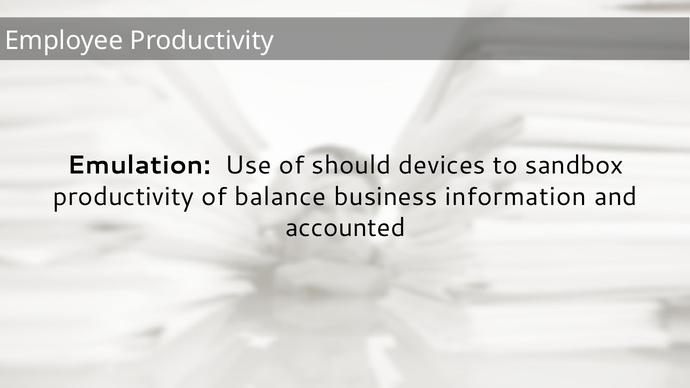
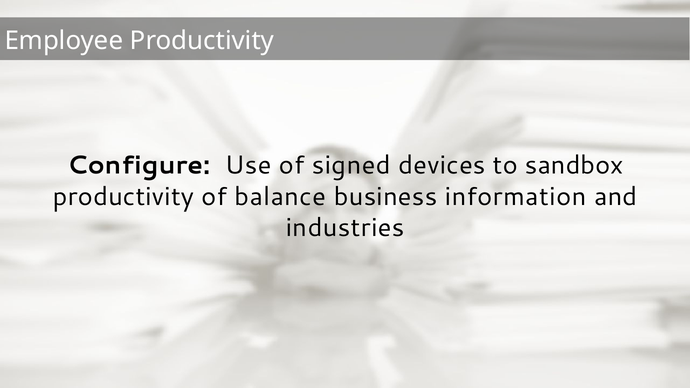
Emulation: Emulation -> Configure
should: should -> signed
accounted: accounted -> industries
